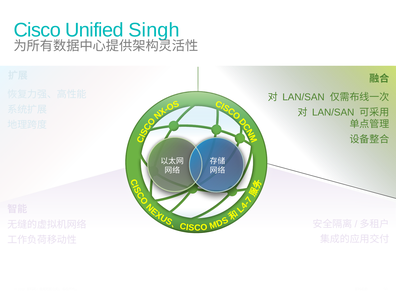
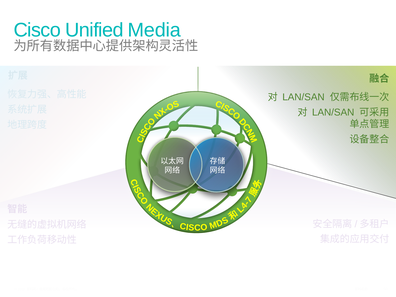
Singh: Singh -> Media
